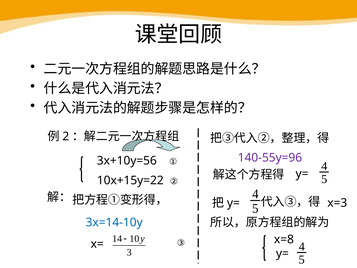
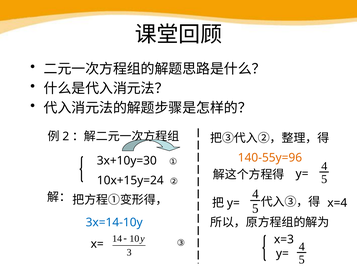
140-55y=96 colour: purple -> orange
3x+10y=56: 3x+10y=56 -> 3x+10y=30
10x+15y=22: 10x+15y=22 -> 10x+15y=24
x=3: x=3 -> x=4
x=8: x=8 -> x=3
